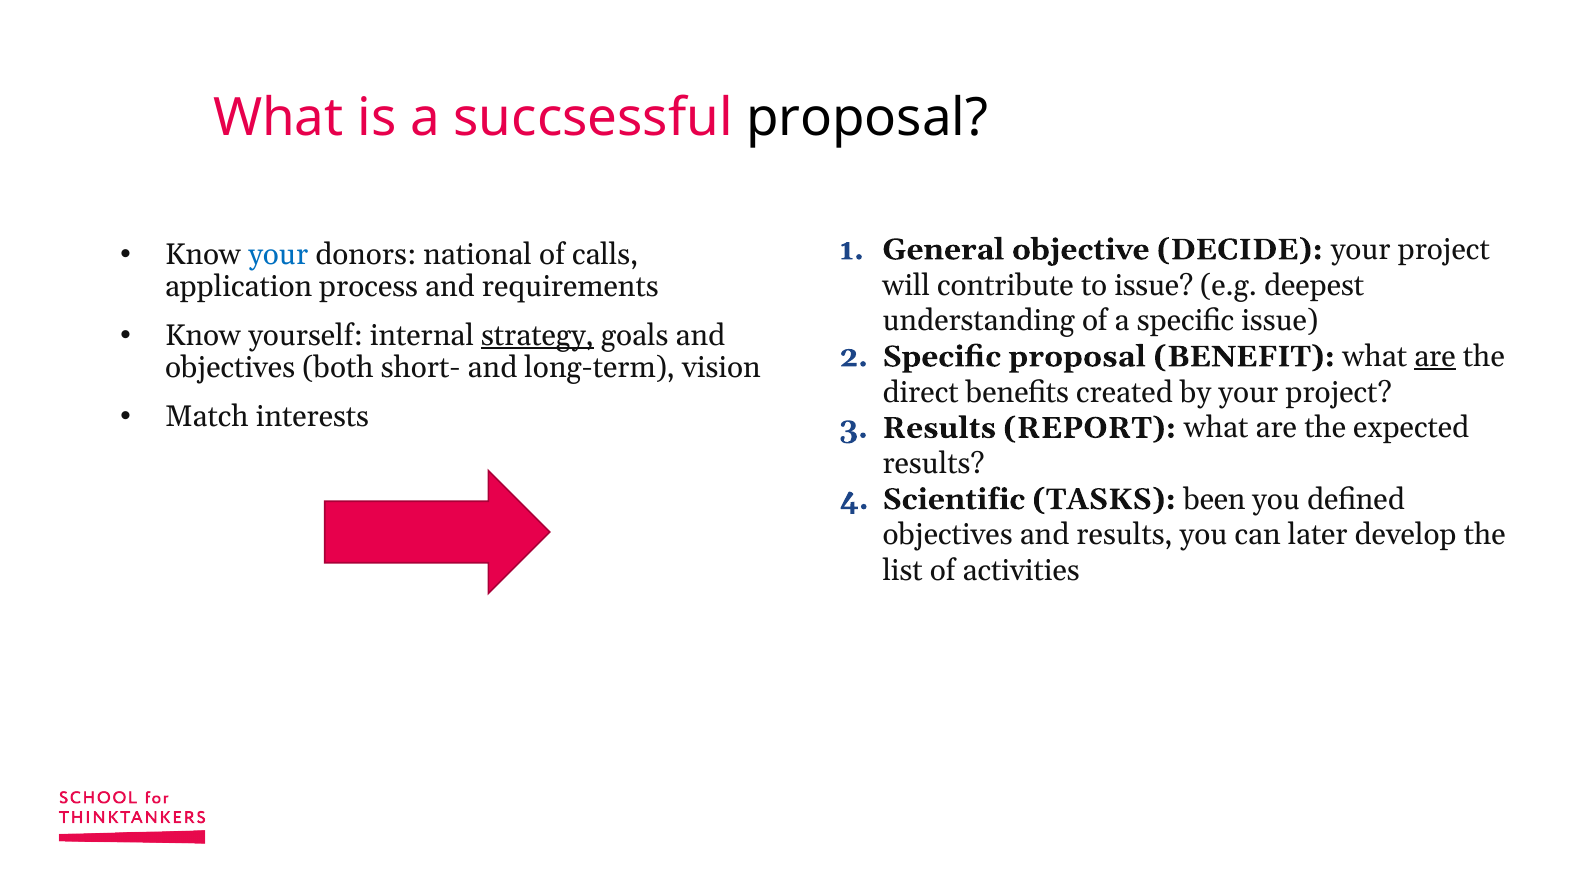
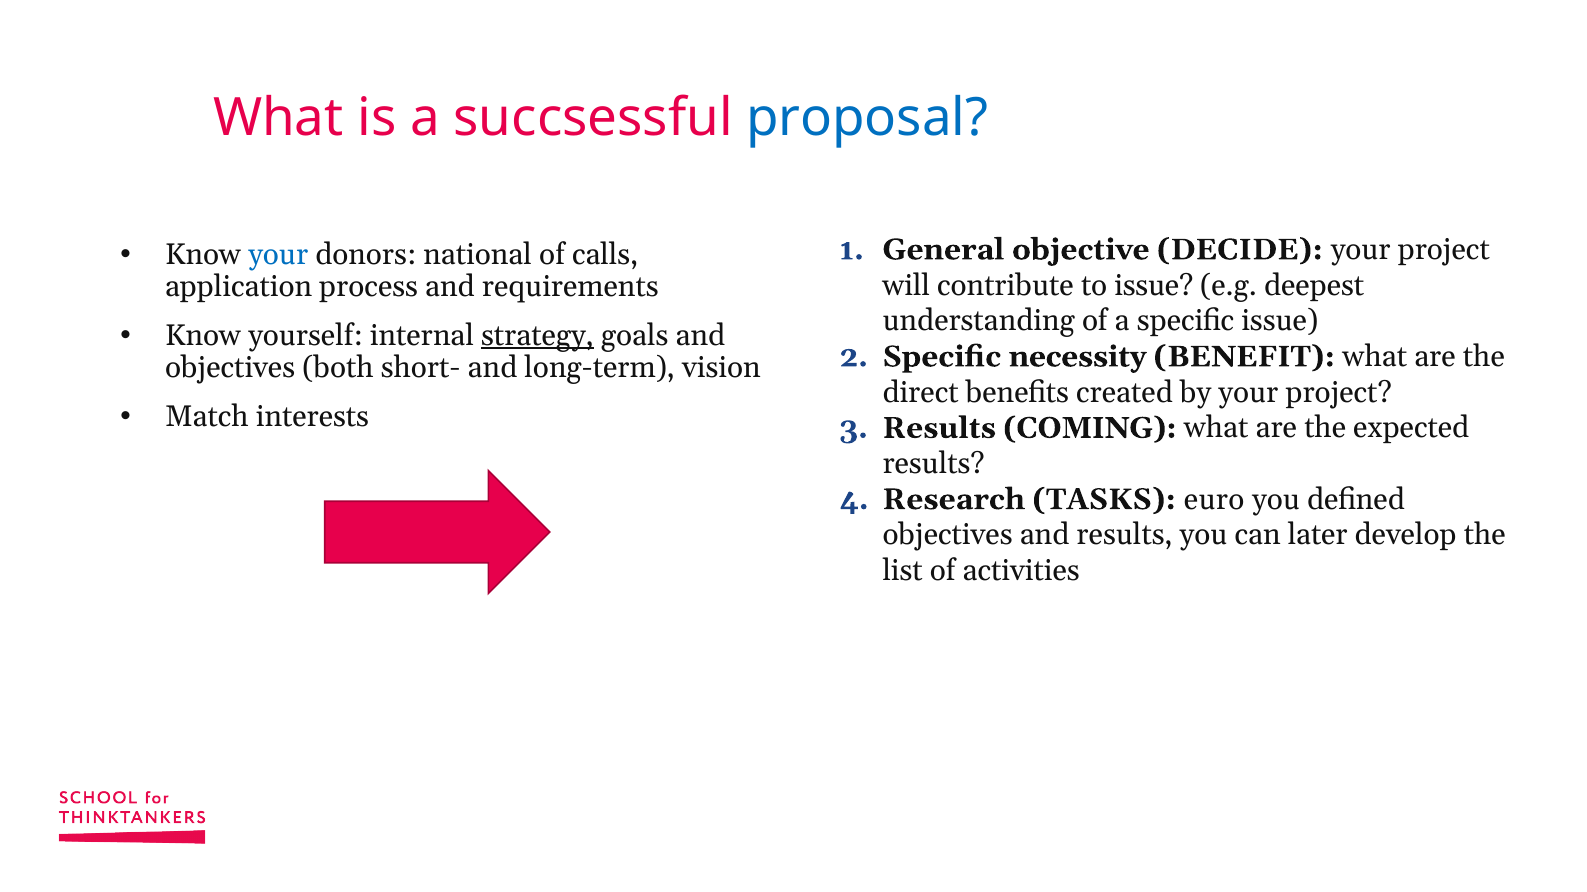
proposal at (867, 118) colour: black -> blue
Specific proposal: proposal -> necessity
are at (1435, 357) underline: present -> none
REPORT: REPORT -> COMING
Scientific: Scientific -> Research
been: been -> euro
